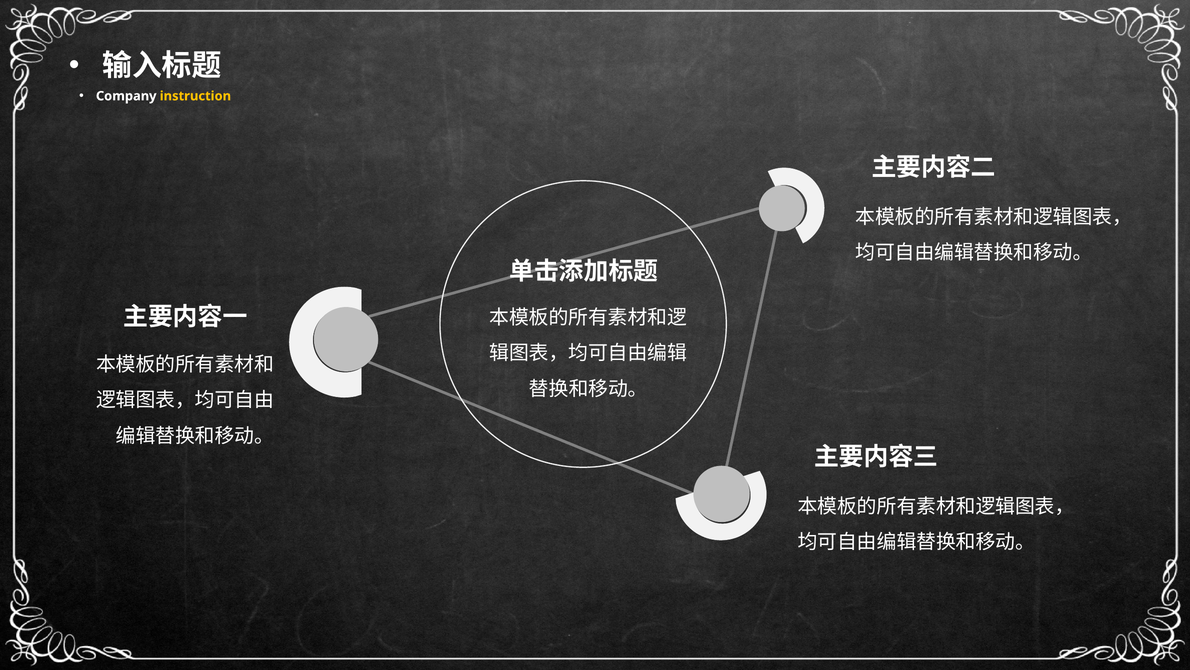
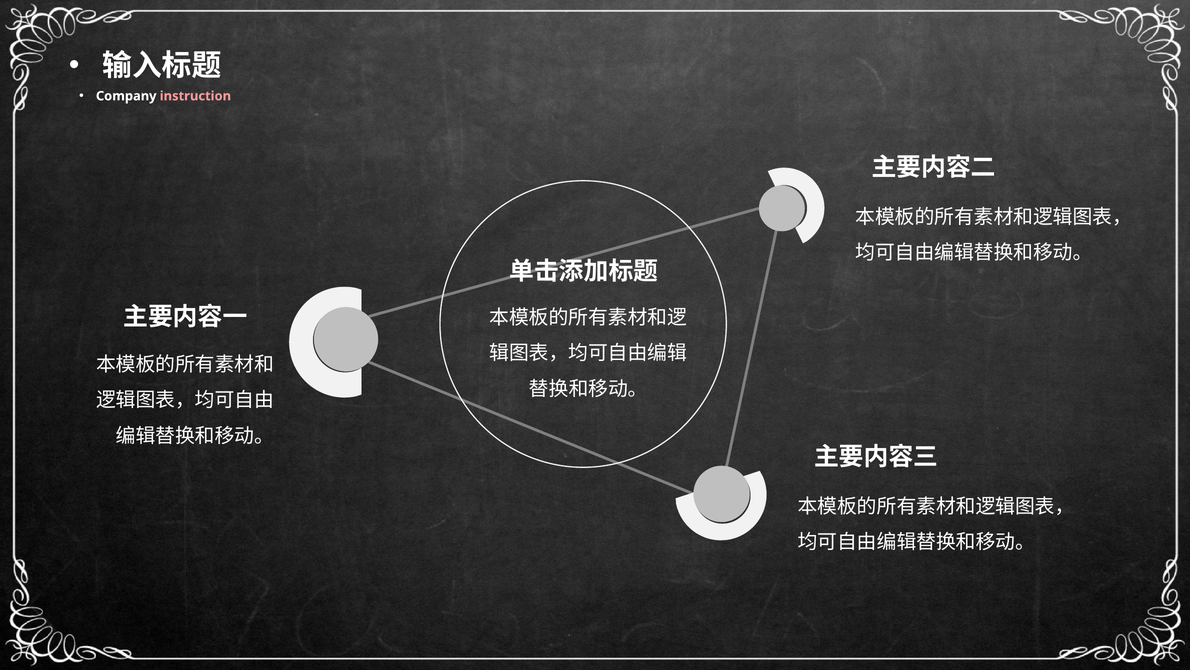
instruction colour: yellow -> pink
